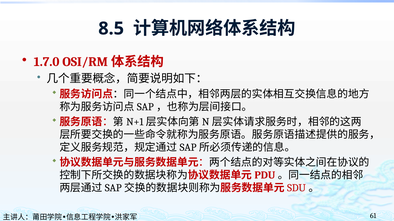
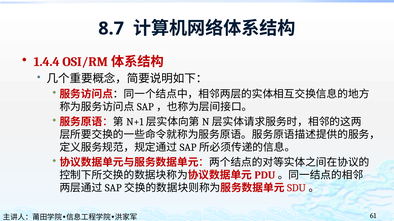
8.5: 8.5 -> 8.7
1.7.0: 1.7.0 -> 1.4.4
